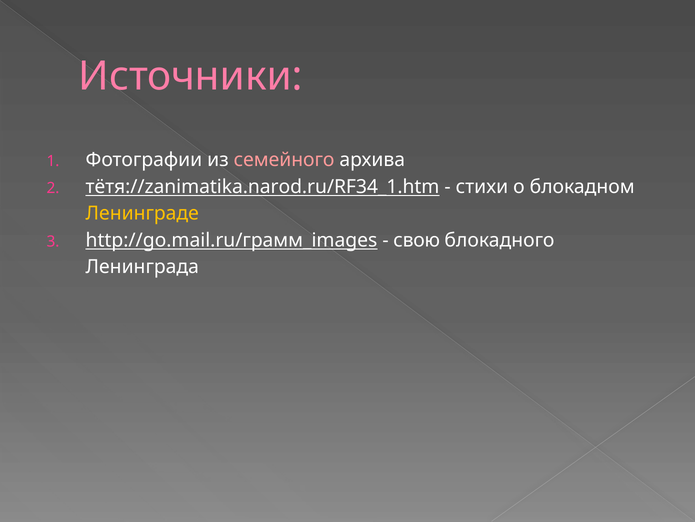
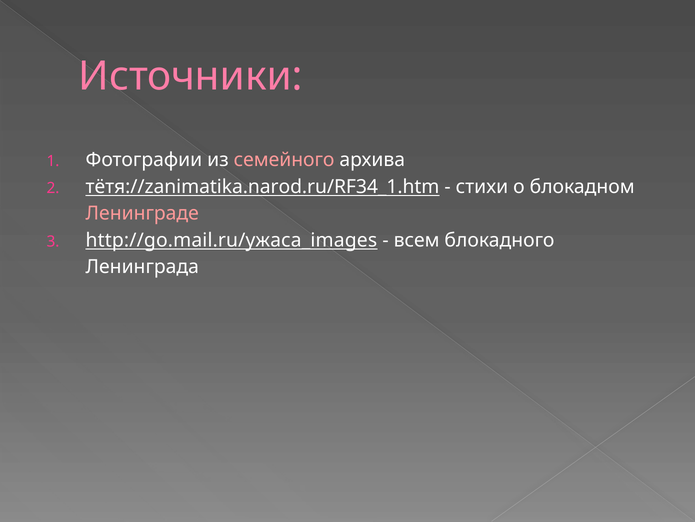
Ленинграде colour: yellow -> pink
http://go.mail.ru/грамм_images: http://go.mail.ru/грамм_images -> http://go.mail.ru/ужаса_images
свою: свою -> всем
